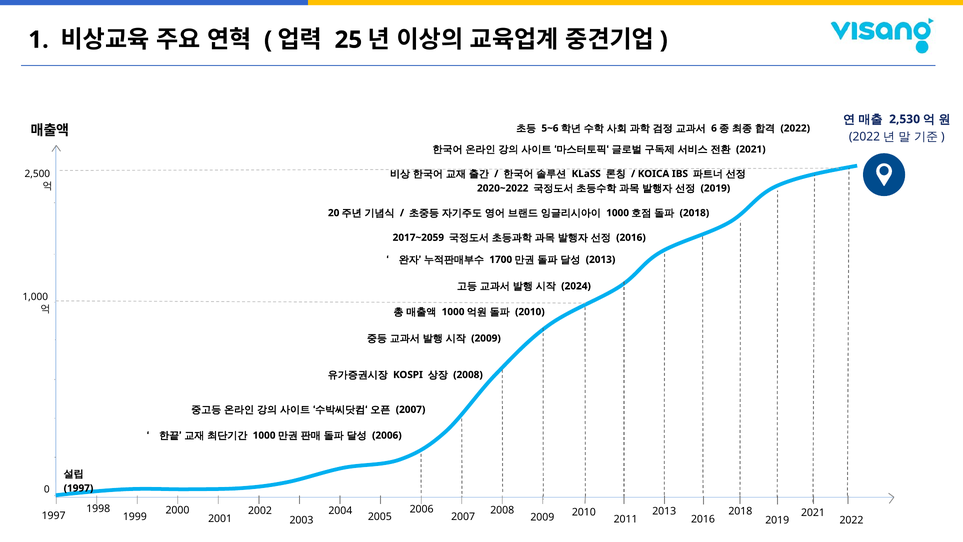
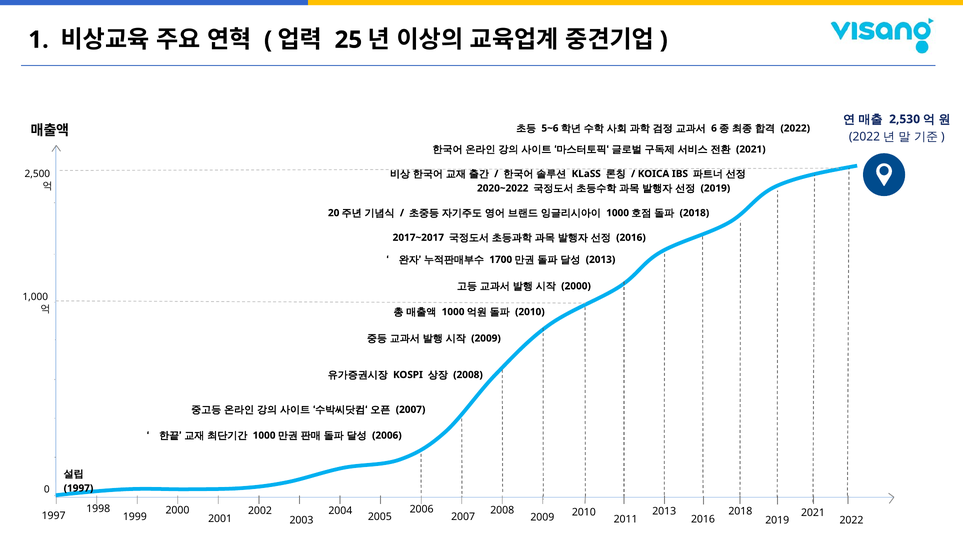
2017~2059: 2017~2059 -> 2017~2017
2024 at (576, 286): 2024 -> 2000
